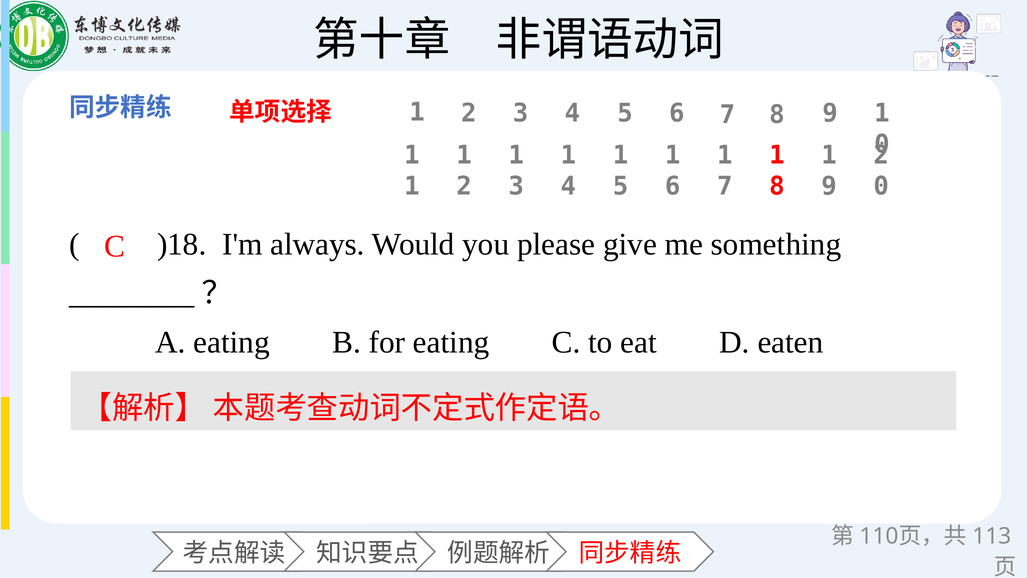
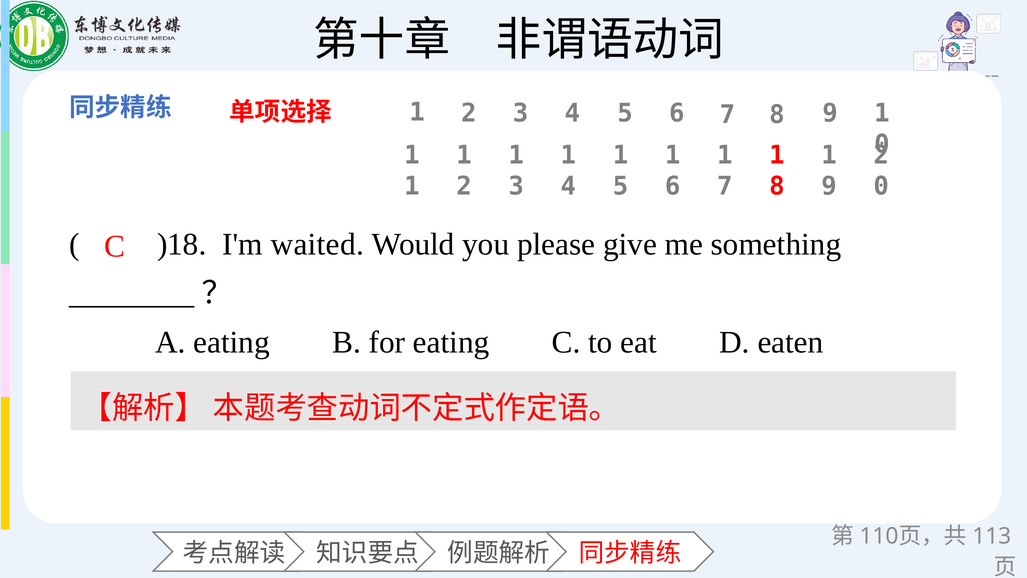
always: always -> waited
